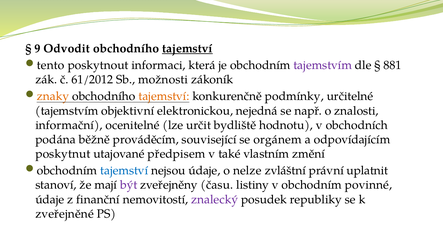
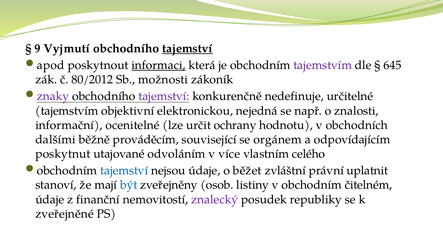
Odvodit: Odvodit -> Vyjmutí
tento: tento -> apod
informaci underline: none -> present
881: 881 -> 645
61/2012: 61/2012 -> 80/2012
znaky colour: orange -> purple
tajemství at (164, 96) colour: orange -> purple
podmínky: podmínky -> nedefinuje
bydliště: bydliště -> ochrany
podána: podána -> dalšími
předpisem: předpisem -> odvoláním
také: také -> více
změní: změní -> celého
nelze: nelze -> běžet
být colour: purple -> blue
času: času -> osob
povinné: povinné -> čitelném
